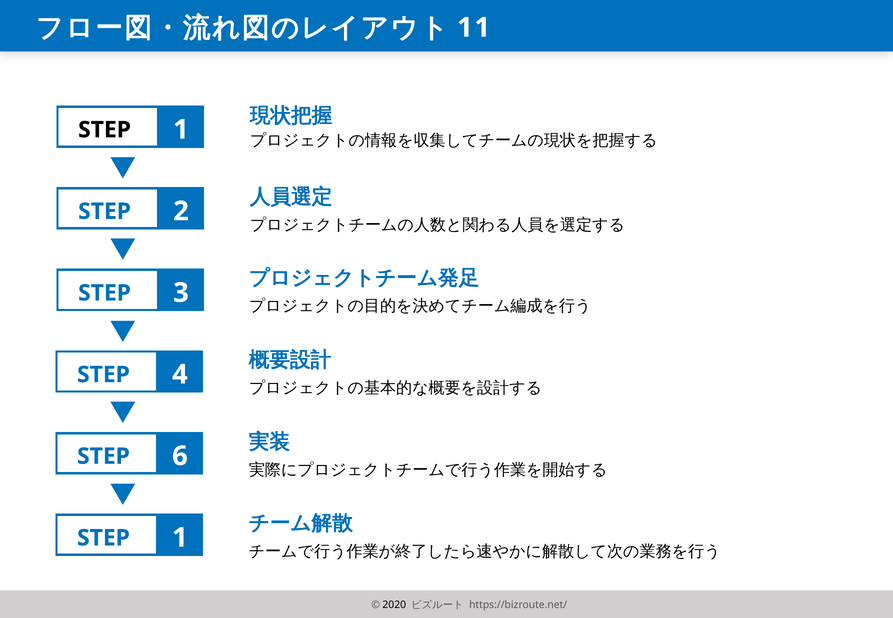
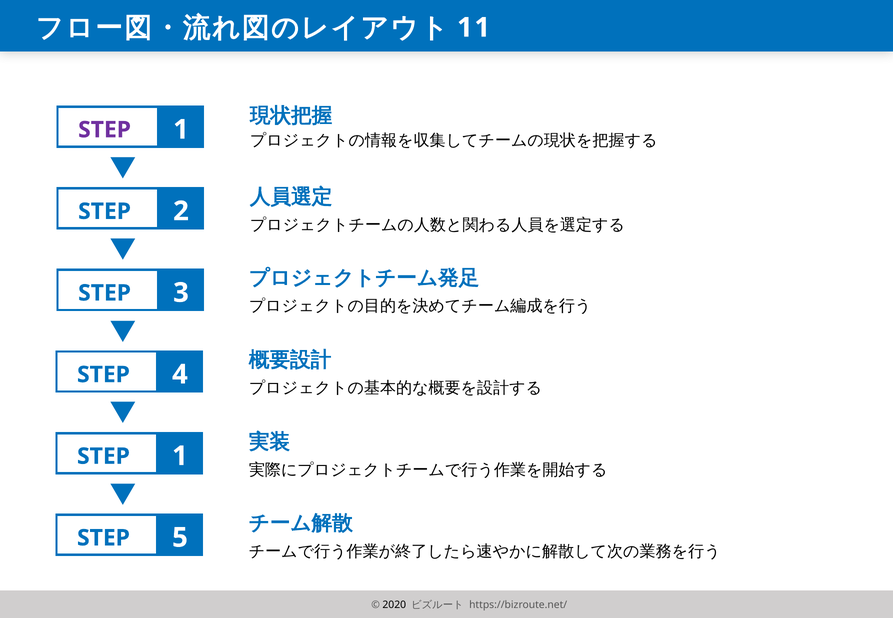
STEP at (105, 130) colour: black -> purple
6 at (180, 456): 6 -> 1
1 at (180, 538): 1 -> 5
